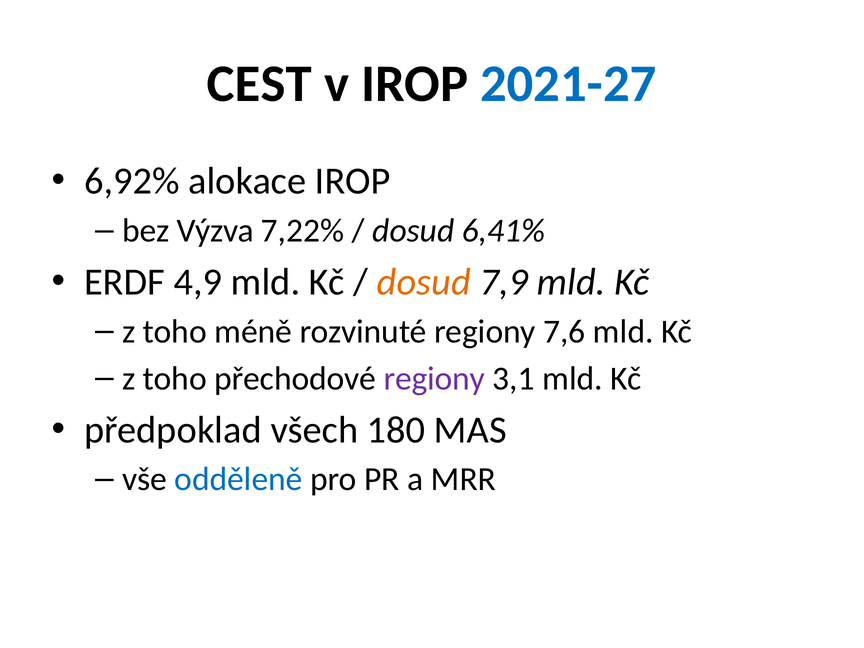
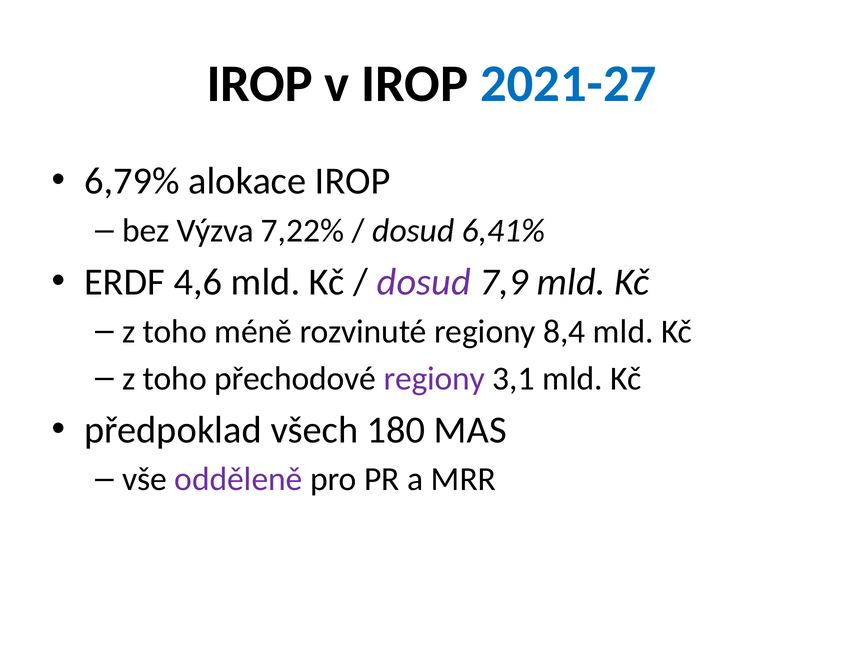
CEST at (259, 84): CEST -> IROP
6,92%: 6,92% -> 6,79%
4,9: 4,9 -> 4,6
dosud at (424, 282) colour: orange -> purple
7,6: 7,6 -> 8,4
odděleně colour: blue -> purple
